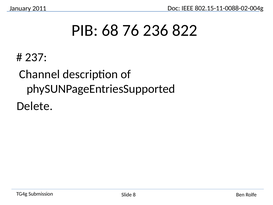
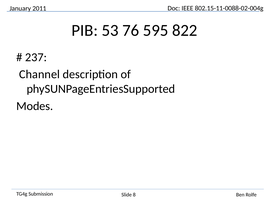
68: 68 -> 53
236: 236 -> 595
Delete: Delete -> Modes
